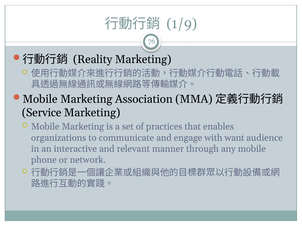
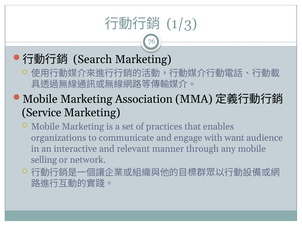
1/9: 1/9 -> 1/3
Reality: Reality -> Search
phone: phone -> selling
